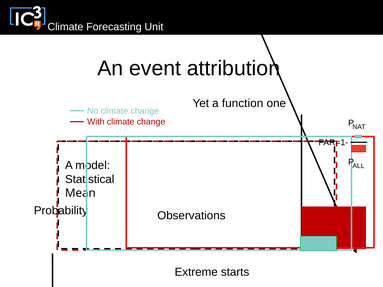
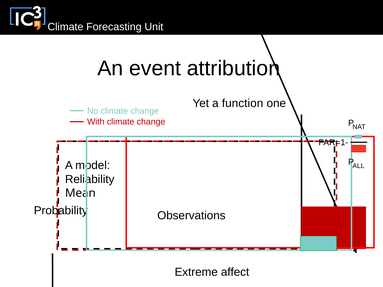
Statistical: Statistical -> Reliability
starts: starts -> affect
